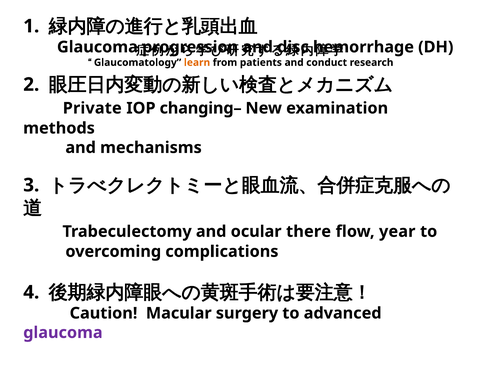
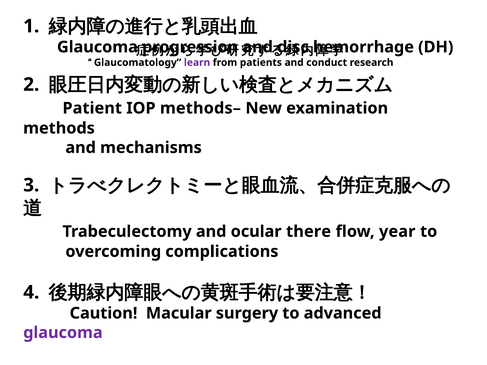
learn colour: orange -> purple
Private: Private -> Patient
changing–: changing– -> methods–
